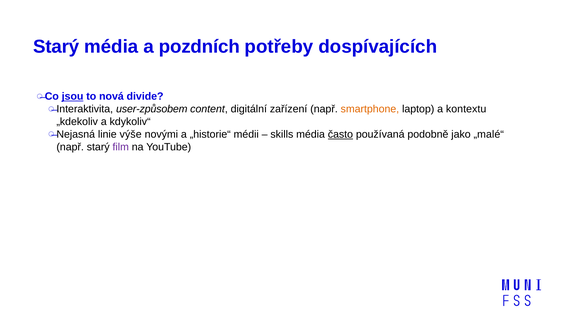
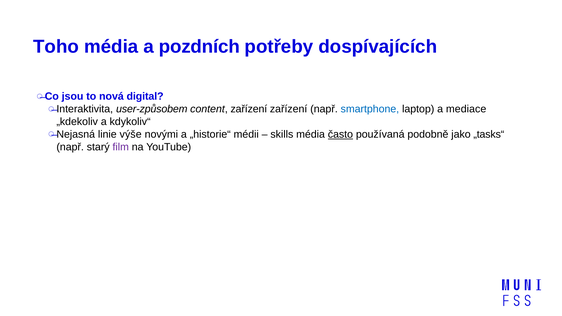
Starý at (56, 47): Starý -> Toho
jsou underline: present -> none
divide: divide -> digital
content digitální: digitální -> zařízení
smartphone colour: orange -> blue
kontextu: kontextu -> mediace
„malé“: „malé“ -> „tasks“
